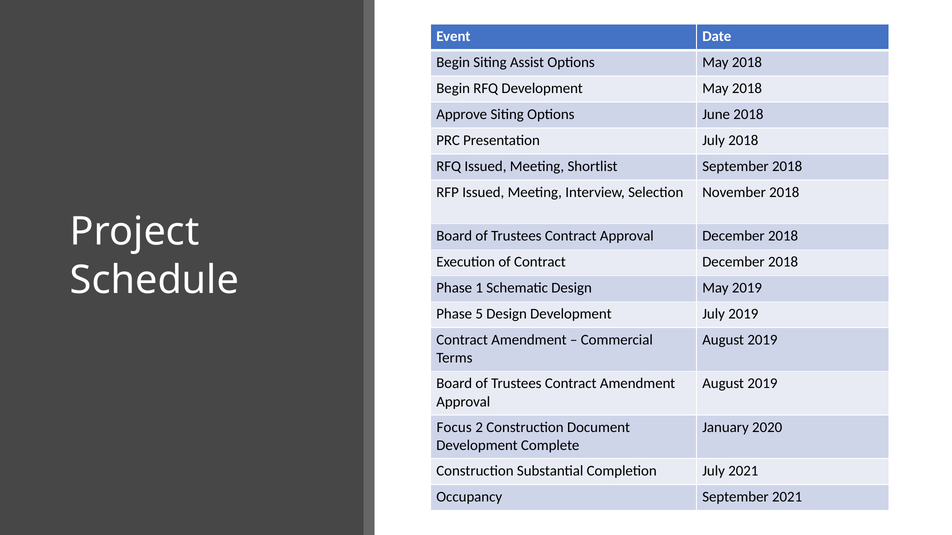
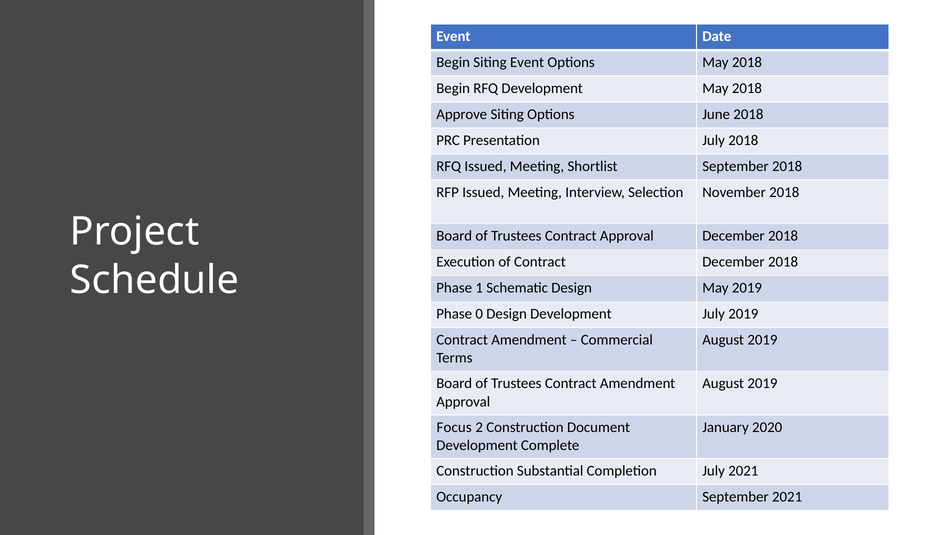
Siting Assist: Assist -> Event
5: 5 -> 0
